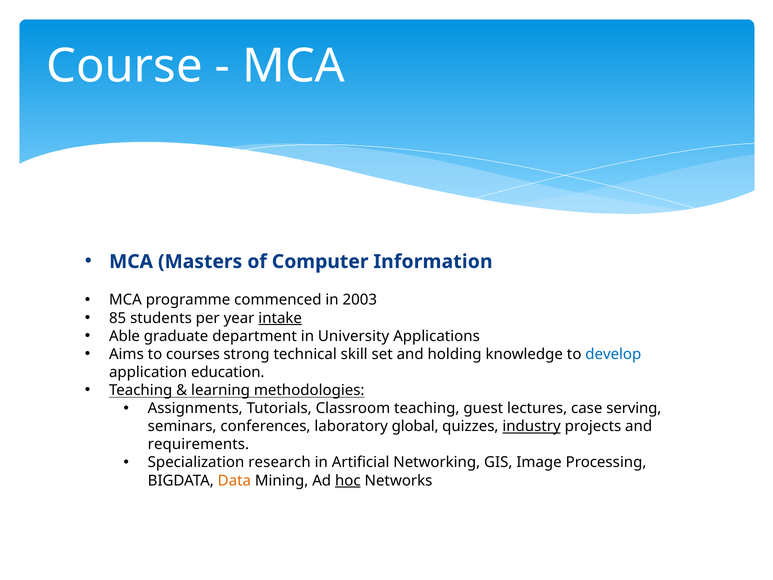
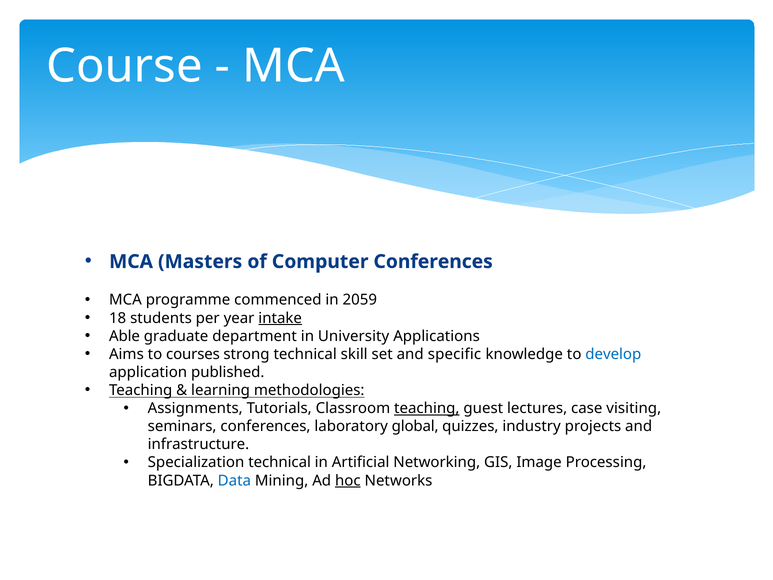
Computer Information: Information -> Conferences
2003: 2003 -> 2059
85: 85 -> 18
holding: holding -> specific
education: education -> published
teaching at (427, 408) underline: none -> present
serving: serving -> visiting
industry underline: present -> none
requirements: requirements -> infrastructure
Specialization research: research -> technical
Data colour: orange -> blue
